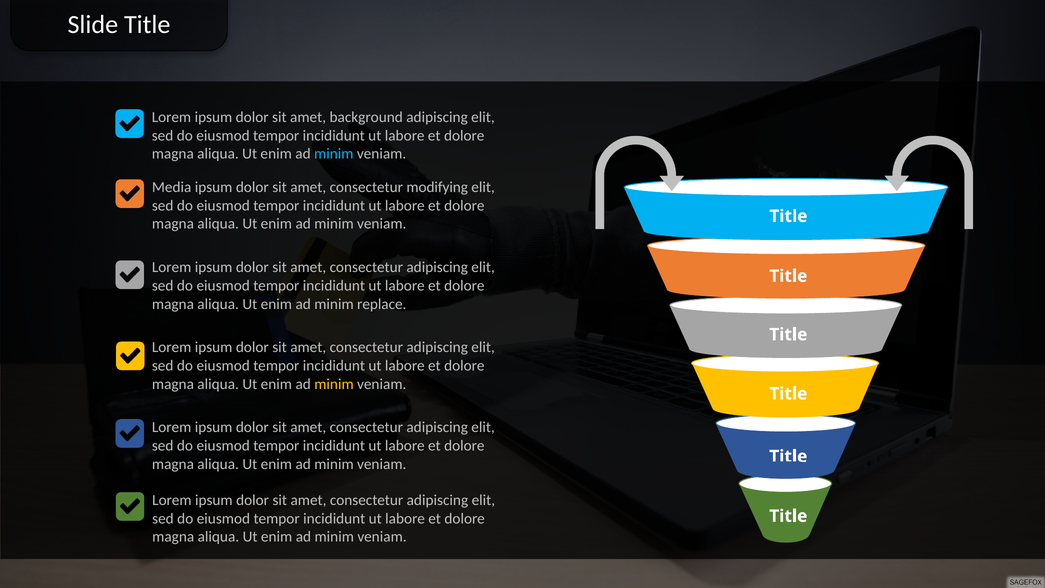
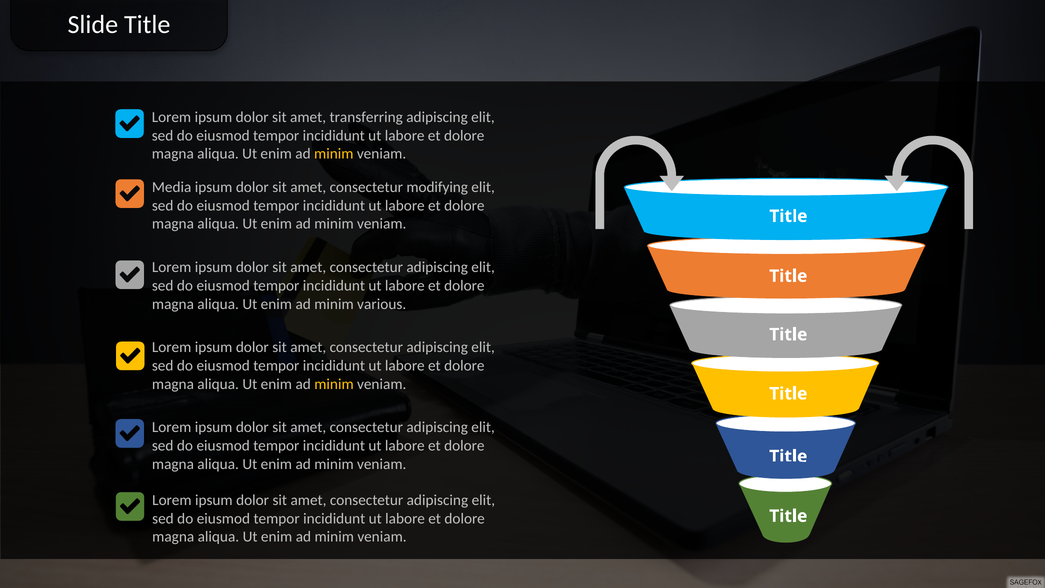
background: background -> transferring
minim at (334, 154) colour: light blue -> yellow
replace: replace -> various
